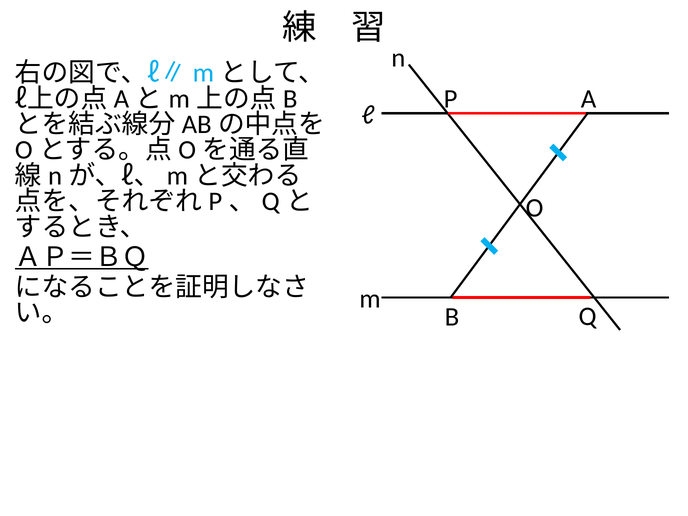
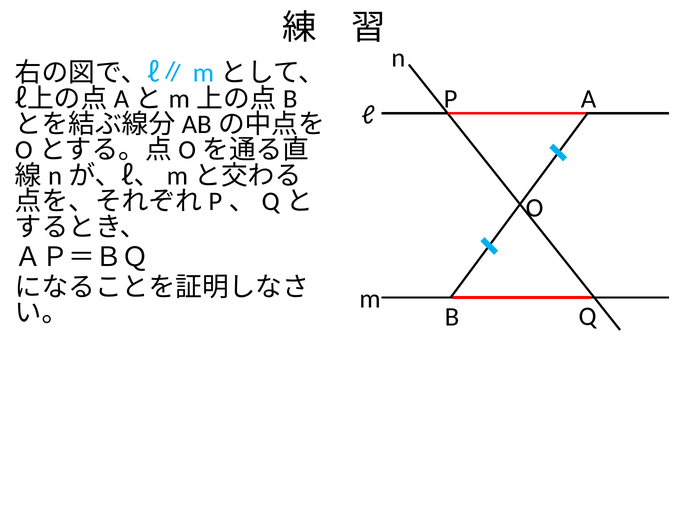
ＡＰ＝ＢＱ underline: present -> none
